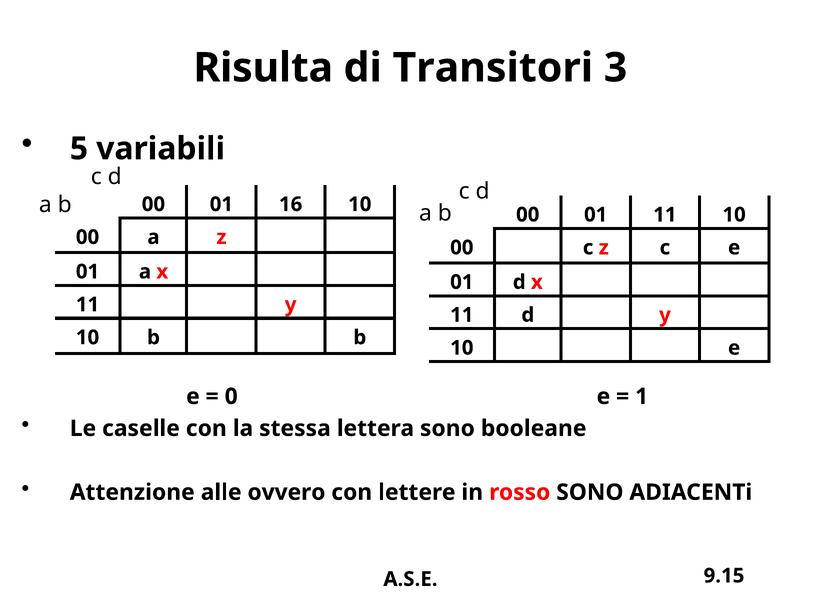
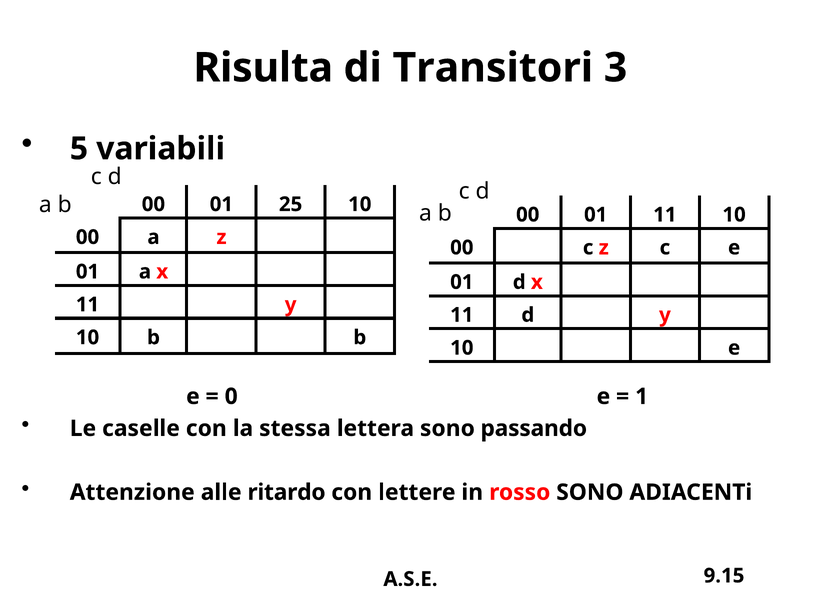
16: 16 -> 25
booleane: booleane -> passando
ovvero: ovvero -> ritardo
